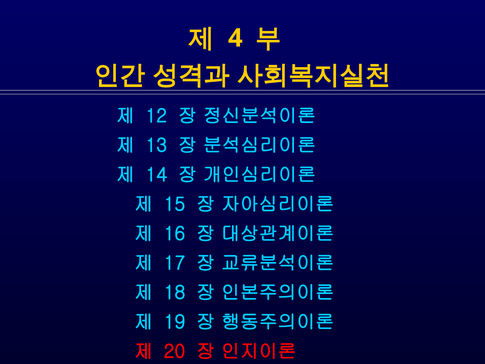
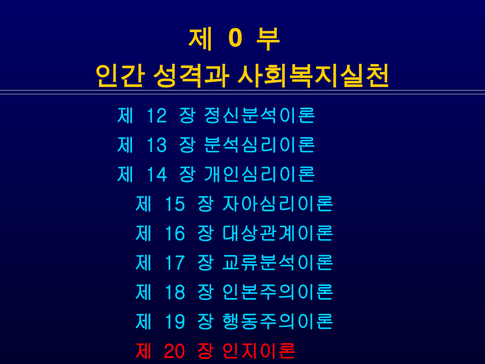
4: 4 -> 0
